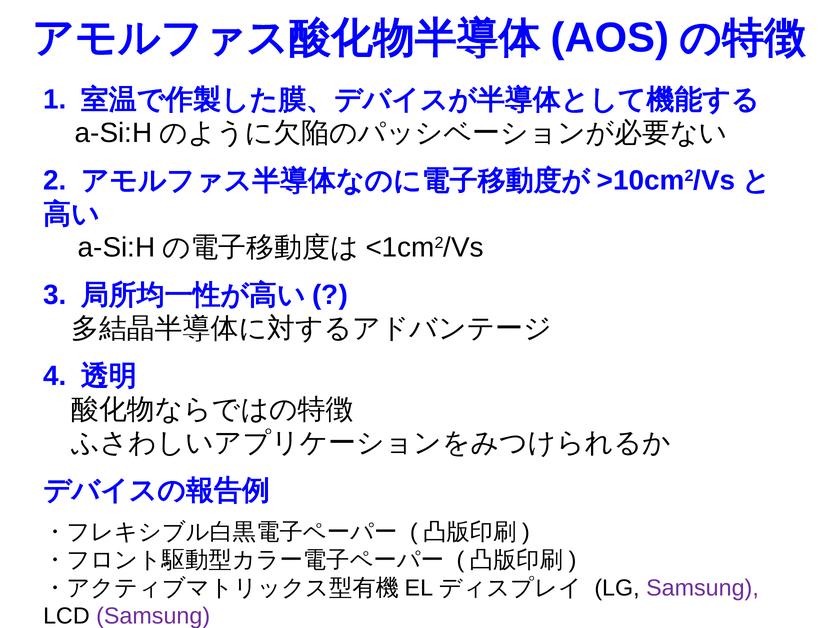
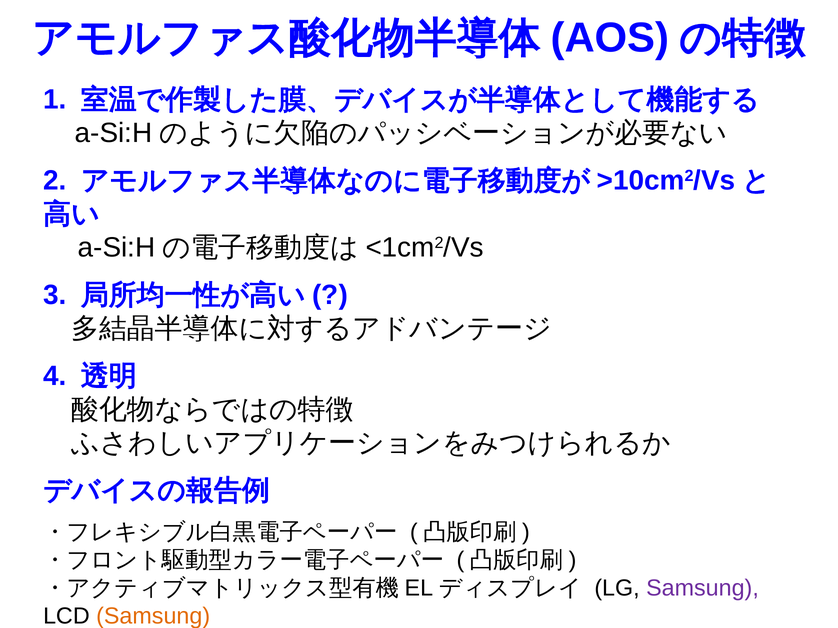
Samsung at (153, 617) colour: purple -> orange
